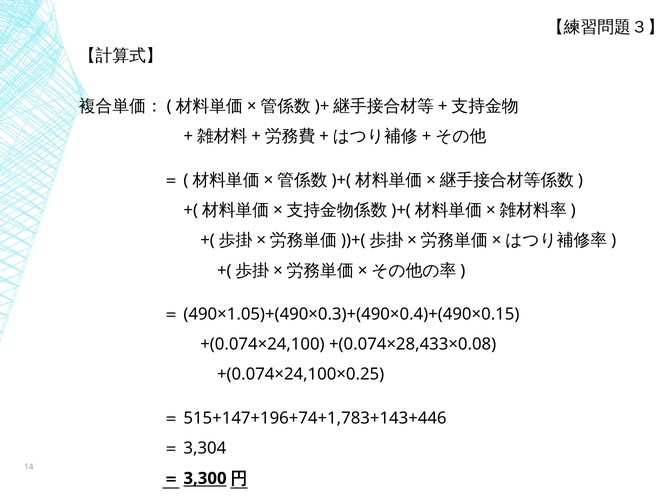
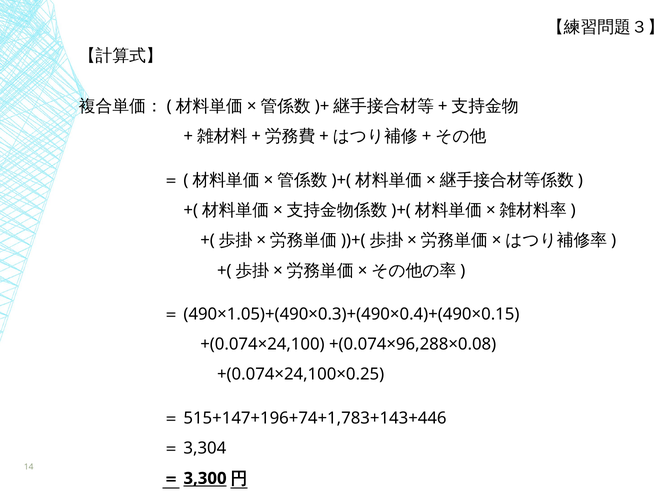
+(0.074×28,433×0.08: +(0.074×28,433×0.08 -> +(0.074×96,288×0.08
